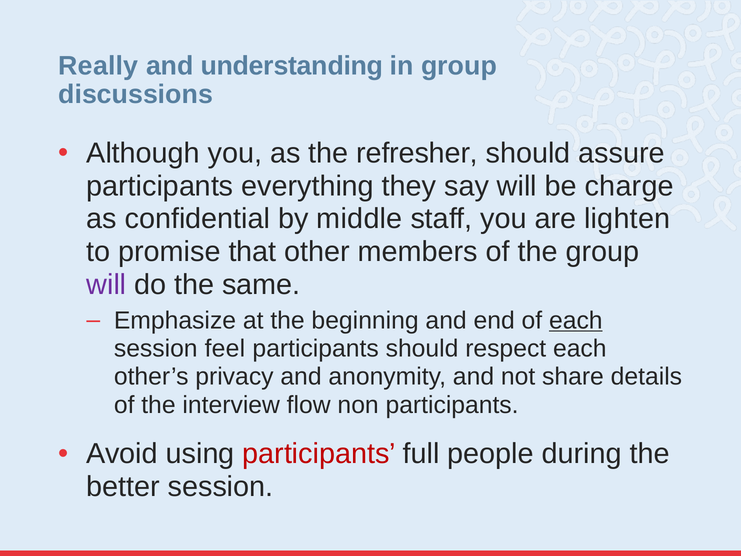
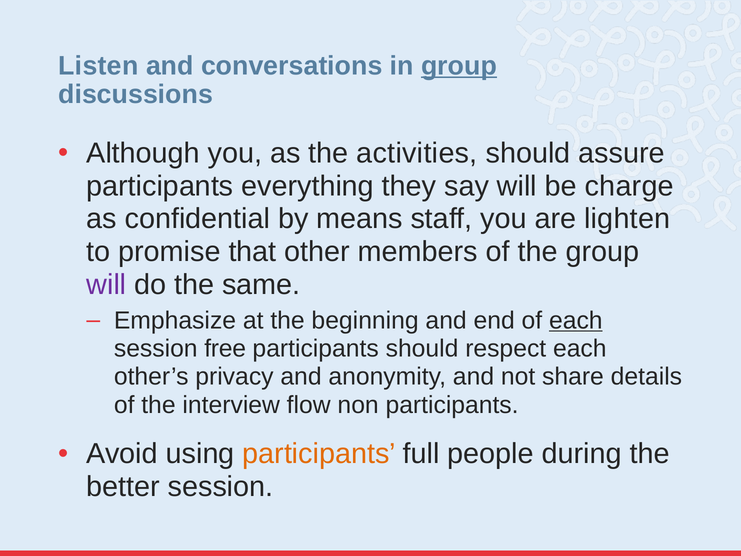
Really: Really -> Listen
understanding: understanding -> conversations
group at (459, 66) underline: none -> present
refresher: refresher -> activities
middle: middle -> means
feel: feel -> free
participants at (319, 454) colour: red -> orange
